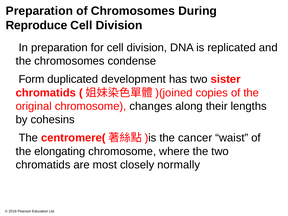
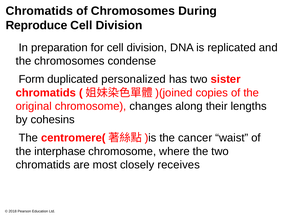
Preparation at (39, 11): Preparation -> Chromatids
development: development -> personalized
elongating: elongating -> interphase
normally: normally -> receives
